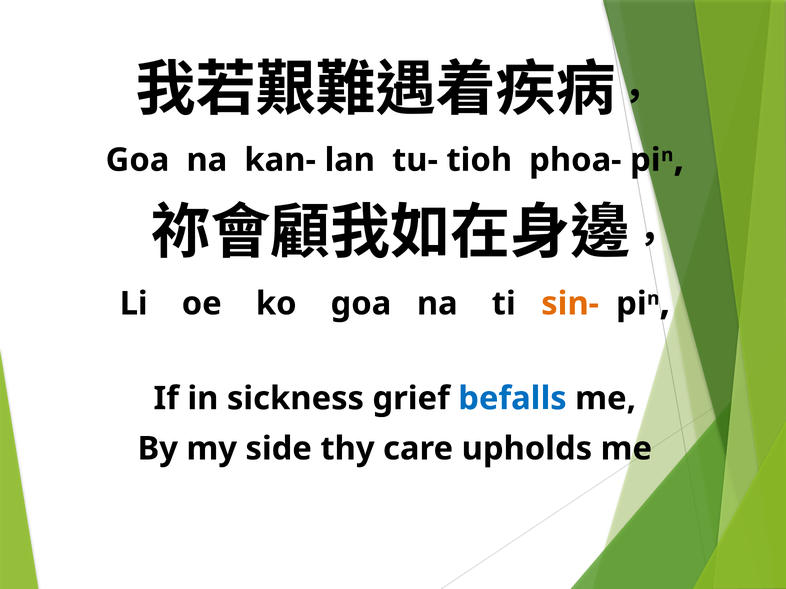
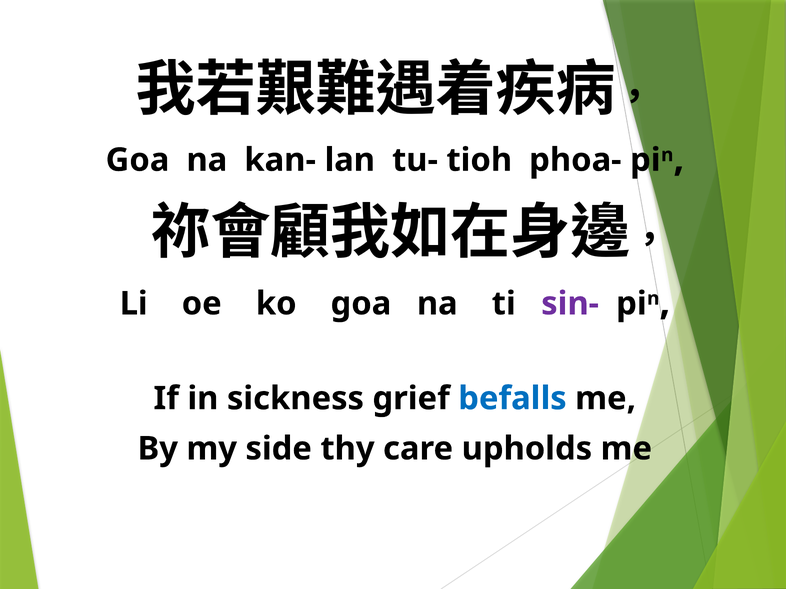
sin- colour: orange -> purple
